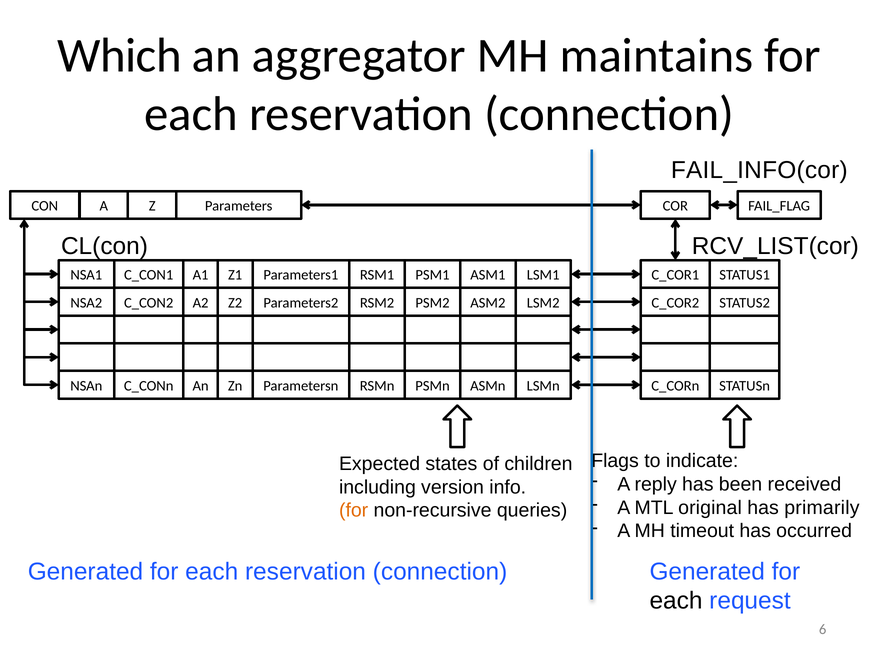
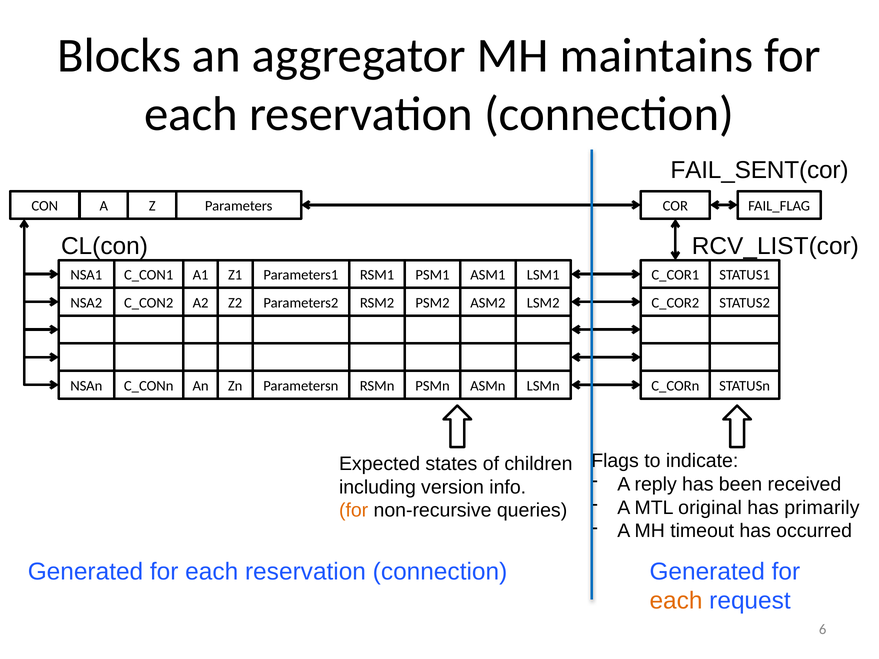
Which: Which -> Blocks
FAIL_INFO(cor: FAIL_INFO(cor -> FAIL_SENT(cor
each at (676, 601) colour: black -> orange
